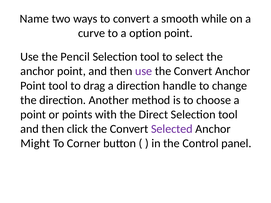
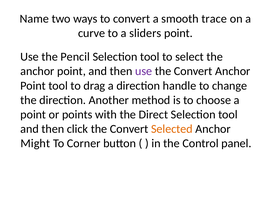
while: while -> trace
option: option -> sliders
Selected colour: purple -> orange
